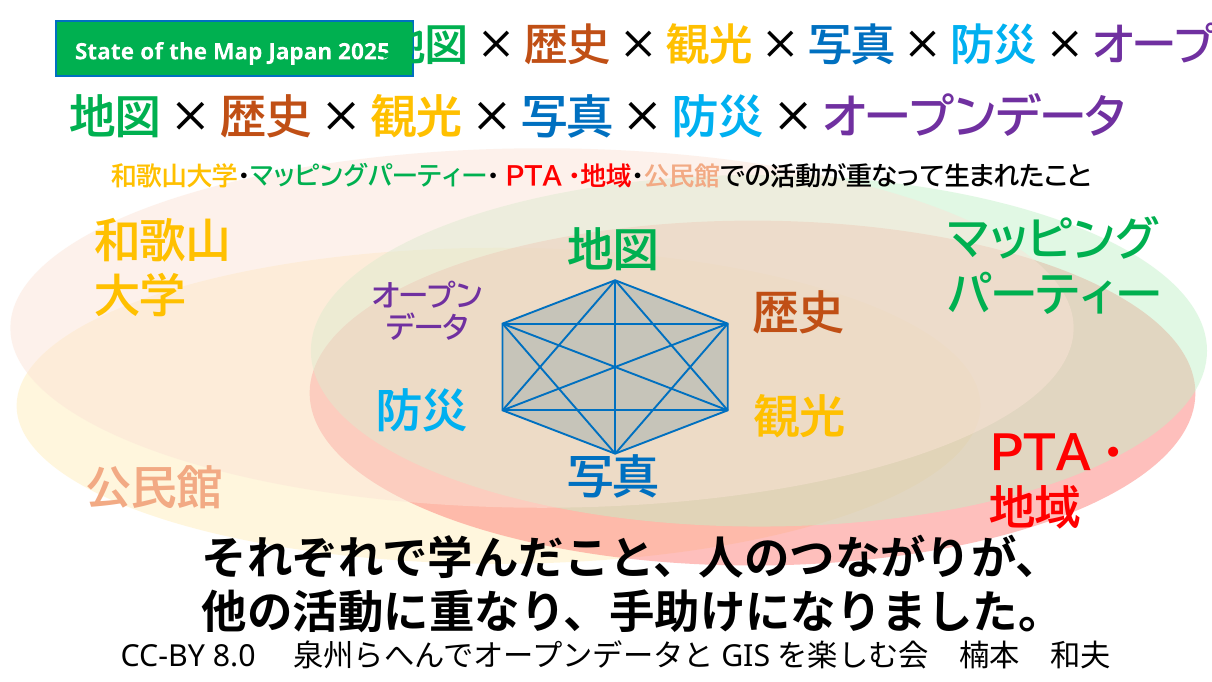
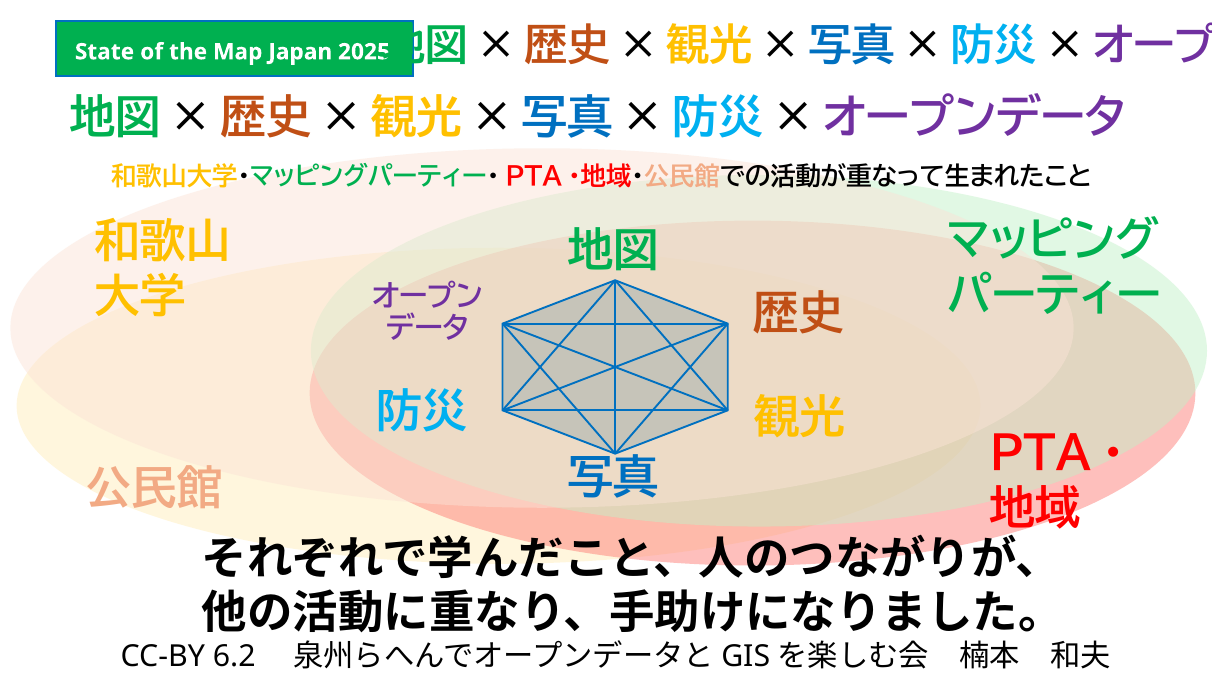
8.0: 8.0 -> 6.2
